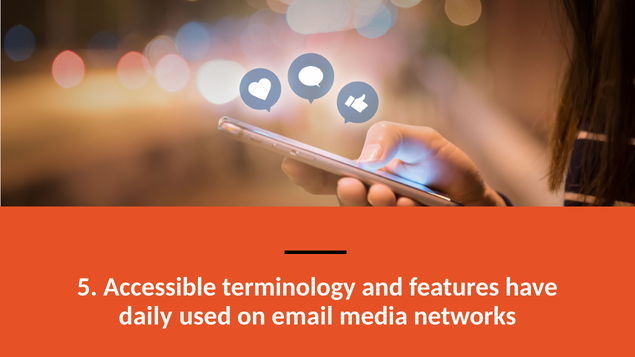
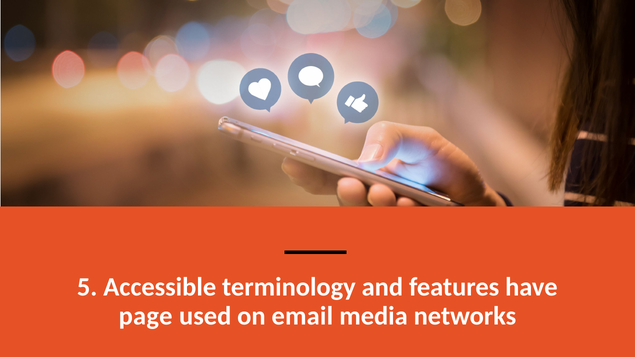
daily: daily -> page
